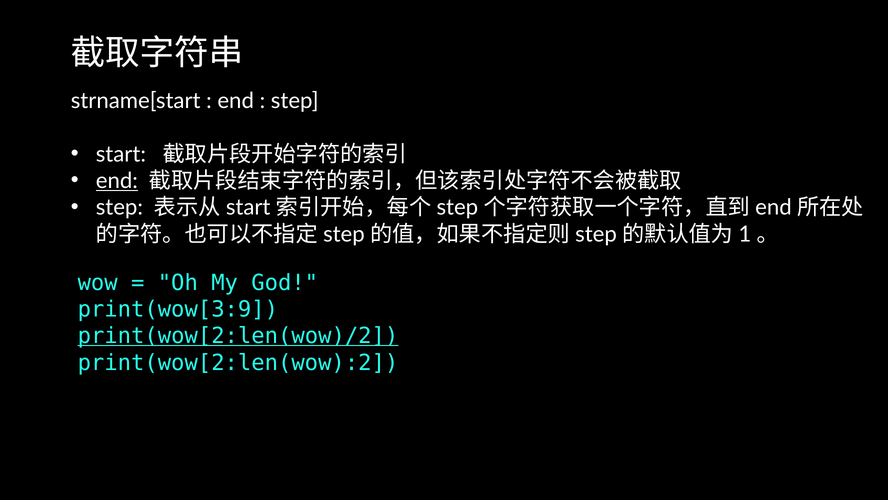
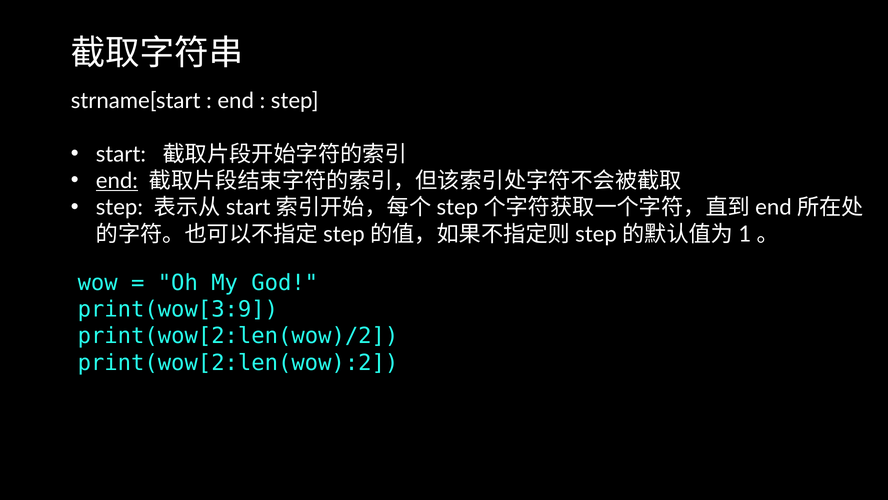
print(wow[2:len(wow)/2 underline: present -> none
